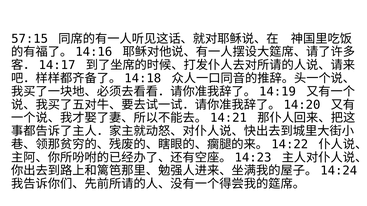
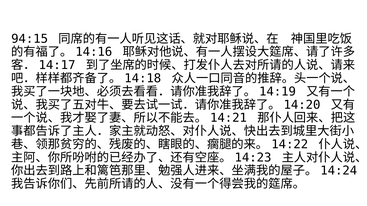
57:15: 57:15 -> 94:15
